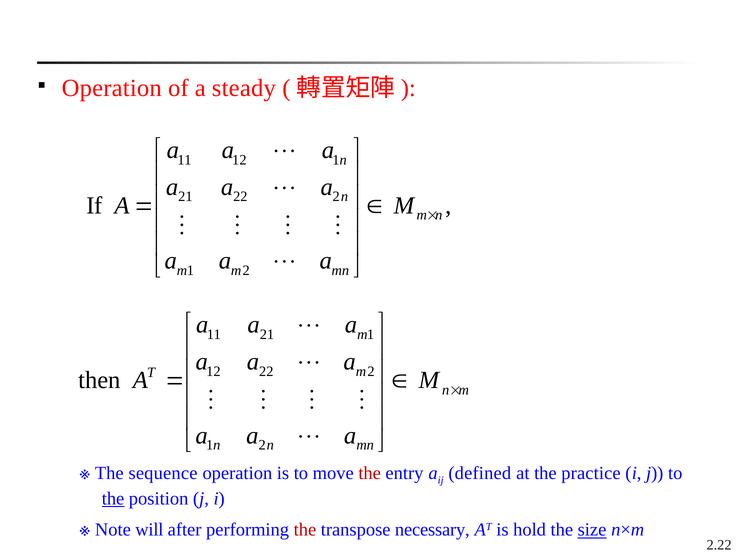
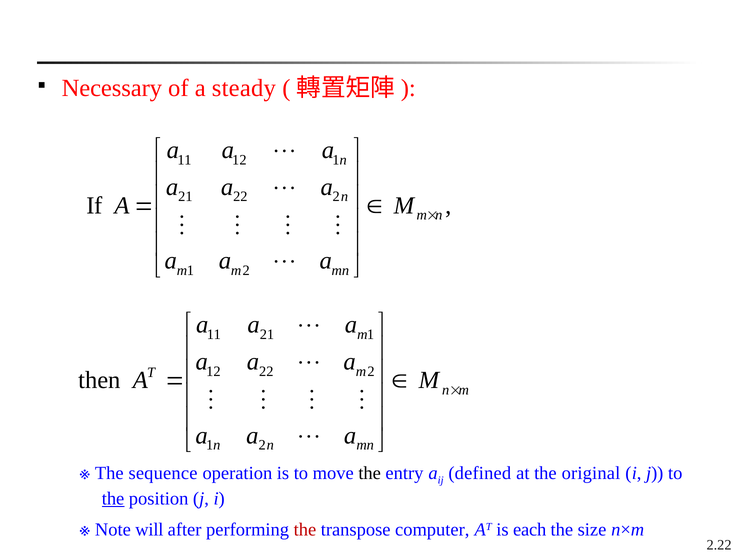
Operation at (112, 88): Operation -> Necessary
the at (370, 473) colour: red -> black
practice: practice -> original
necessary: necessary -> computer
hold: hold -> each
size underline: present -> none
